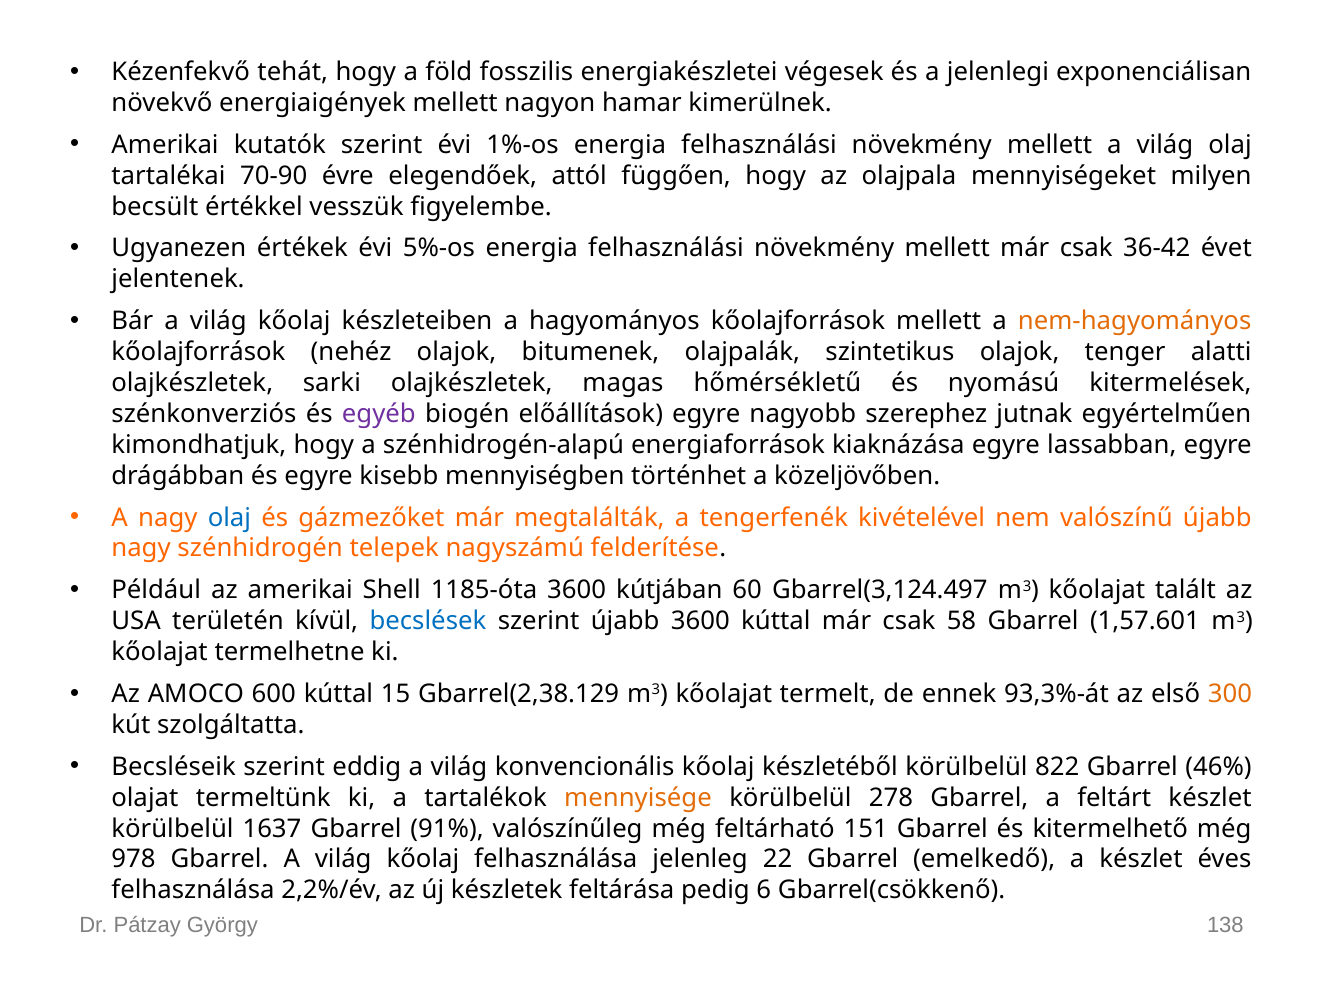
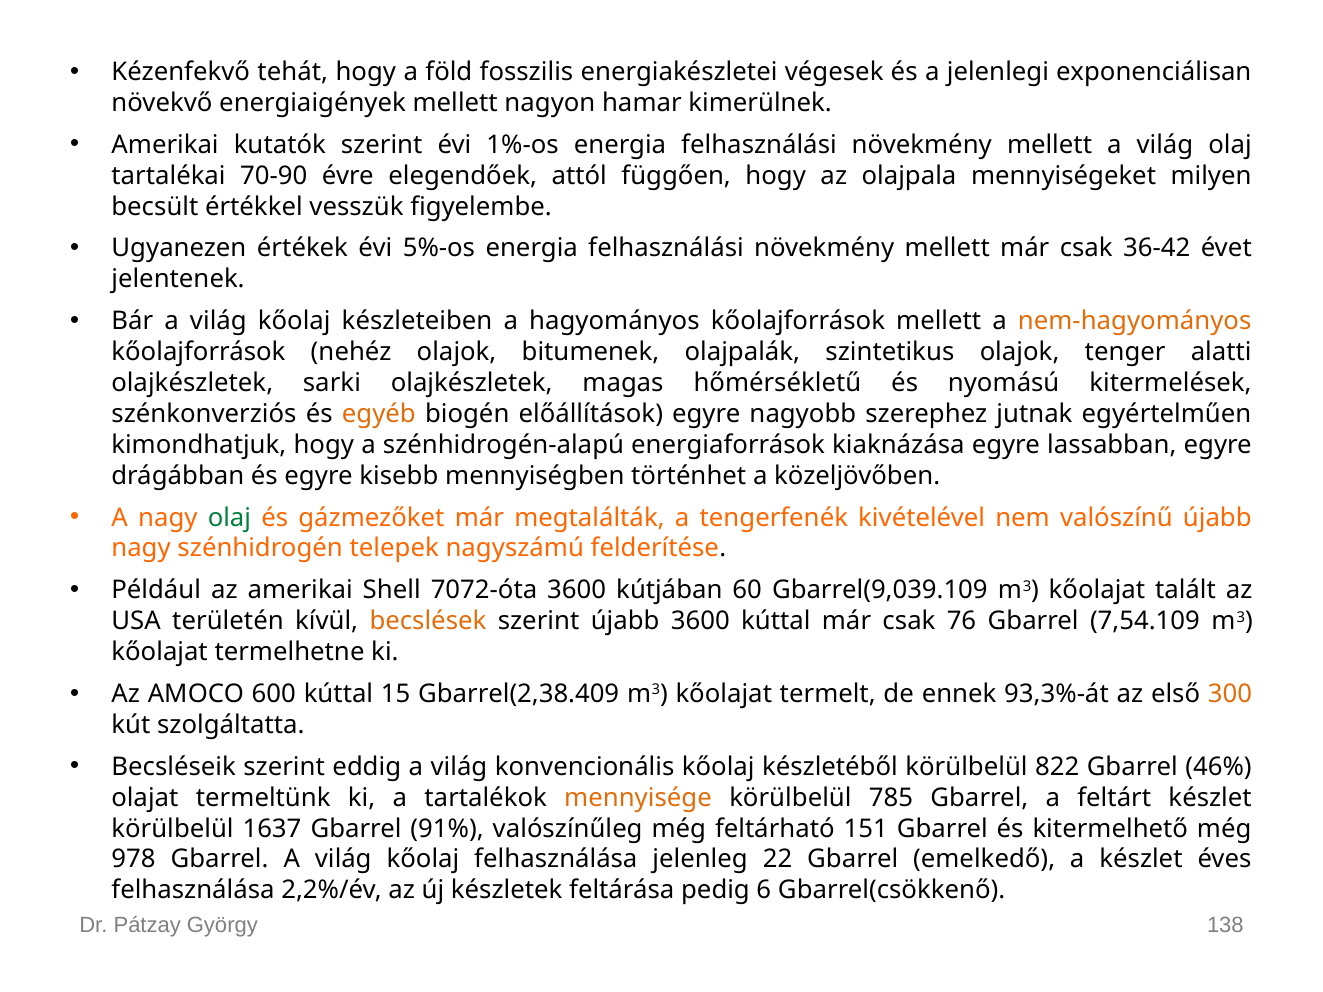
egyéb colour: purple -> orange
olaj at (229, 518) colour: blue -> green
1185-óta: 1185-óta -> 7072-óta
Gbarrel(3,124.497: Gbarrel(3,124.497 -> Gbarrel(9,039.109
becslések colour: blue -> orange
58: 58 -> 76
1,57.601: 1,57.601 -> 7,54.109
Gbarrel(2,38.129: Gbarrel(2,38.129 -> Gbarrel(2,38.409
278: 278 -> 785
